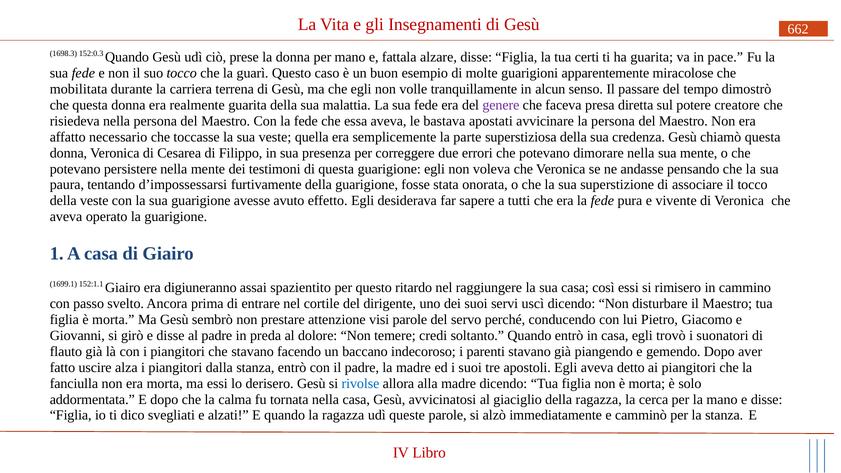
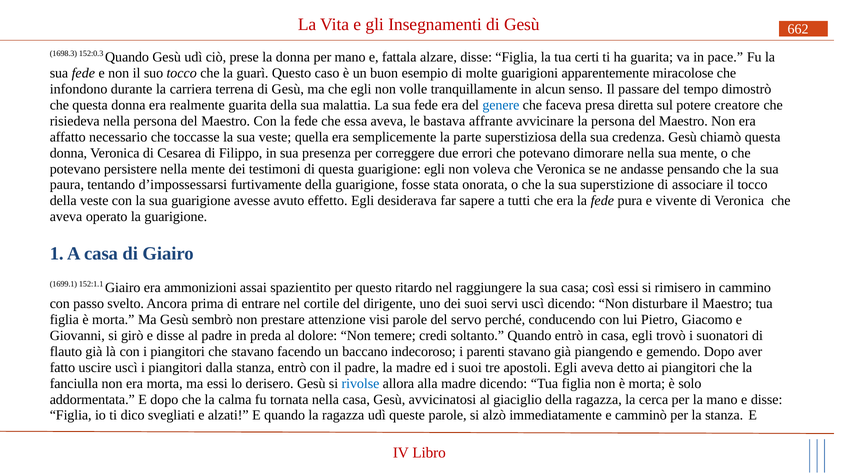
mobilitata: mobilitata -> infondono
genere colour: purple -> blue
apostati: apostati -> affrante
digiuneranno: digiuneranno -> ammonizioni
uscire alza: alza -> uscì
